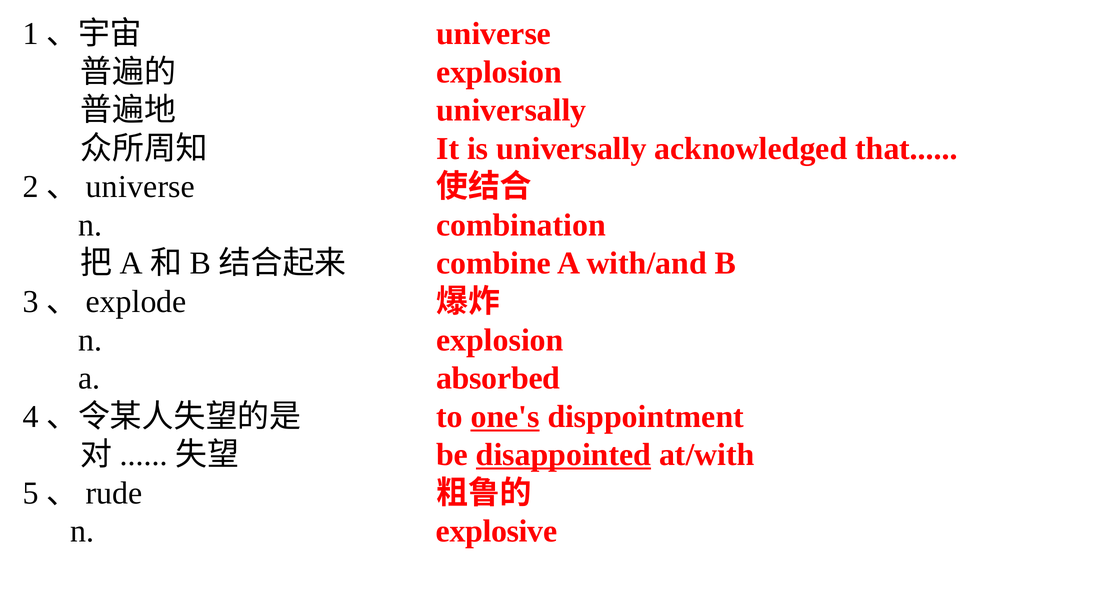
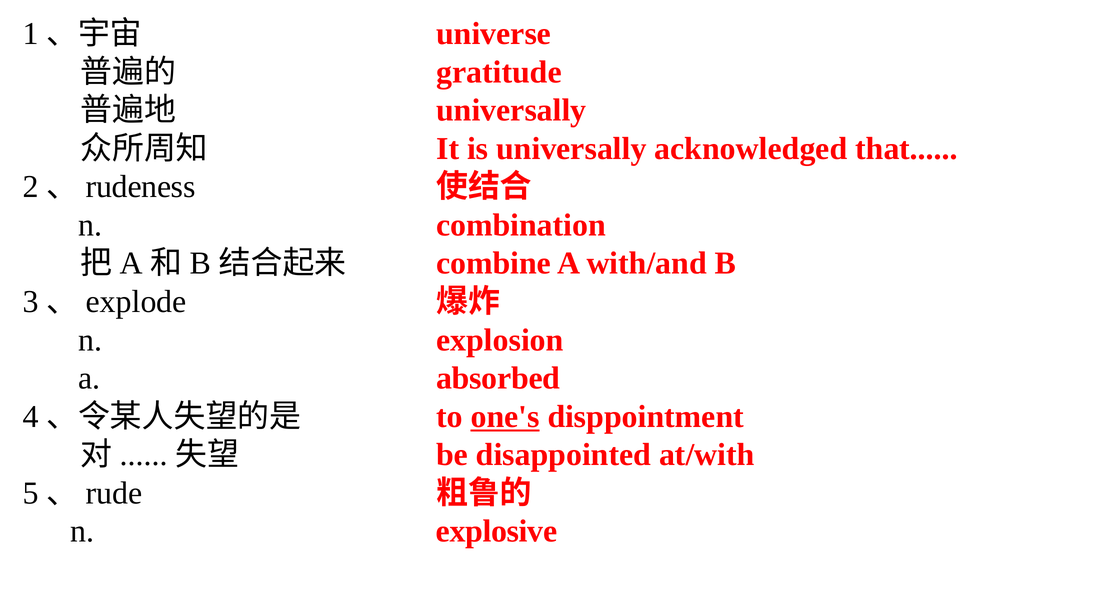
explosion at (499, 72): explosion -> gratitude
universe at (140, 187): universe -> rudeness
disappointed underline: present -> none
